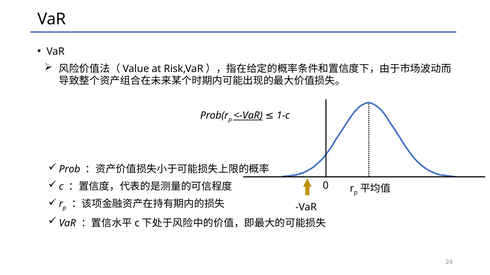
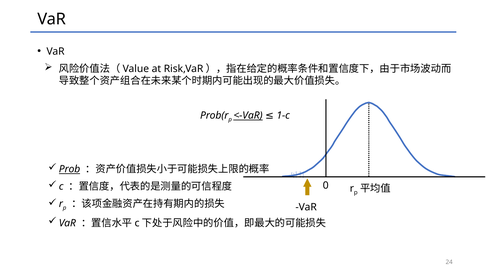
Prob underline: none -> present
